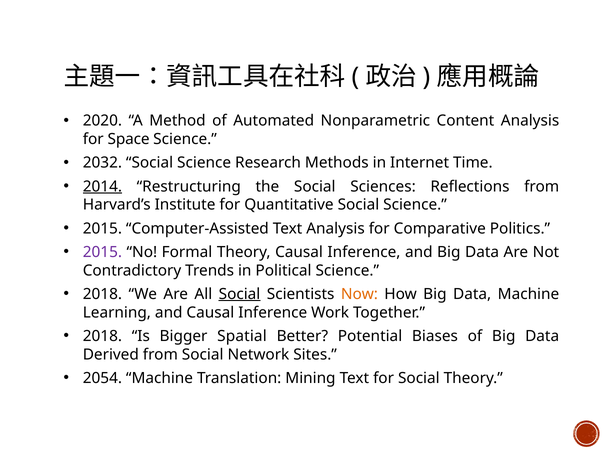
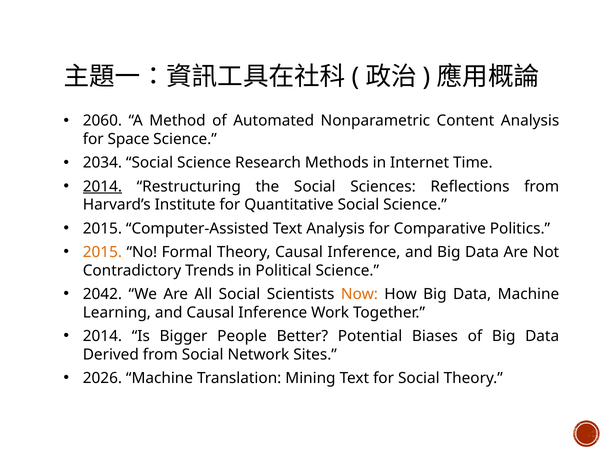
2020: 2020 -> 2060
2032: 2032 -> 2034
2015 at (102, 252) colour: purple -> orange
2018 at (102, 294): 2018 -> 2042
Social at (240, 294) underline: present -> none
2018 at (102, 336): 2018 -> 2014
Spatial: Spatial -> People
2054: 2054 -> 2026
